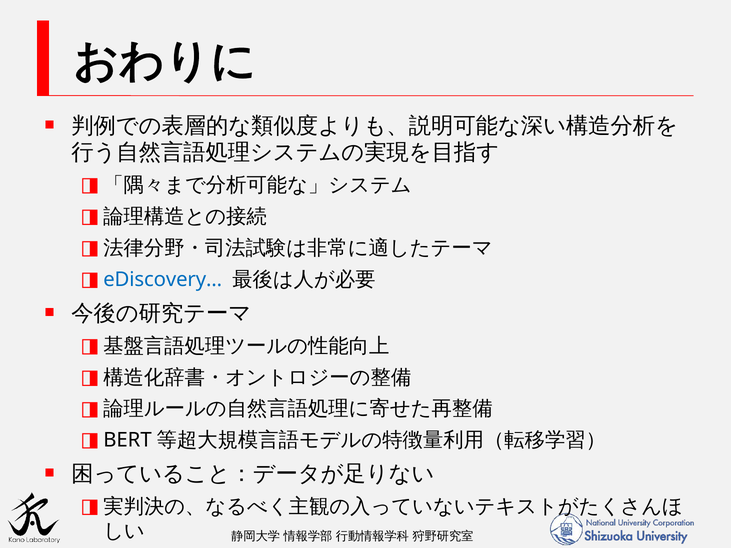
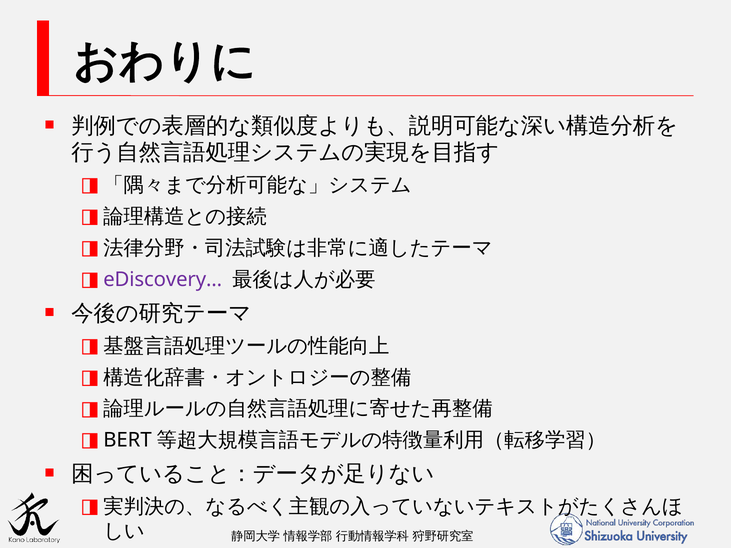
eDiscovery… colour: blue -> purple
